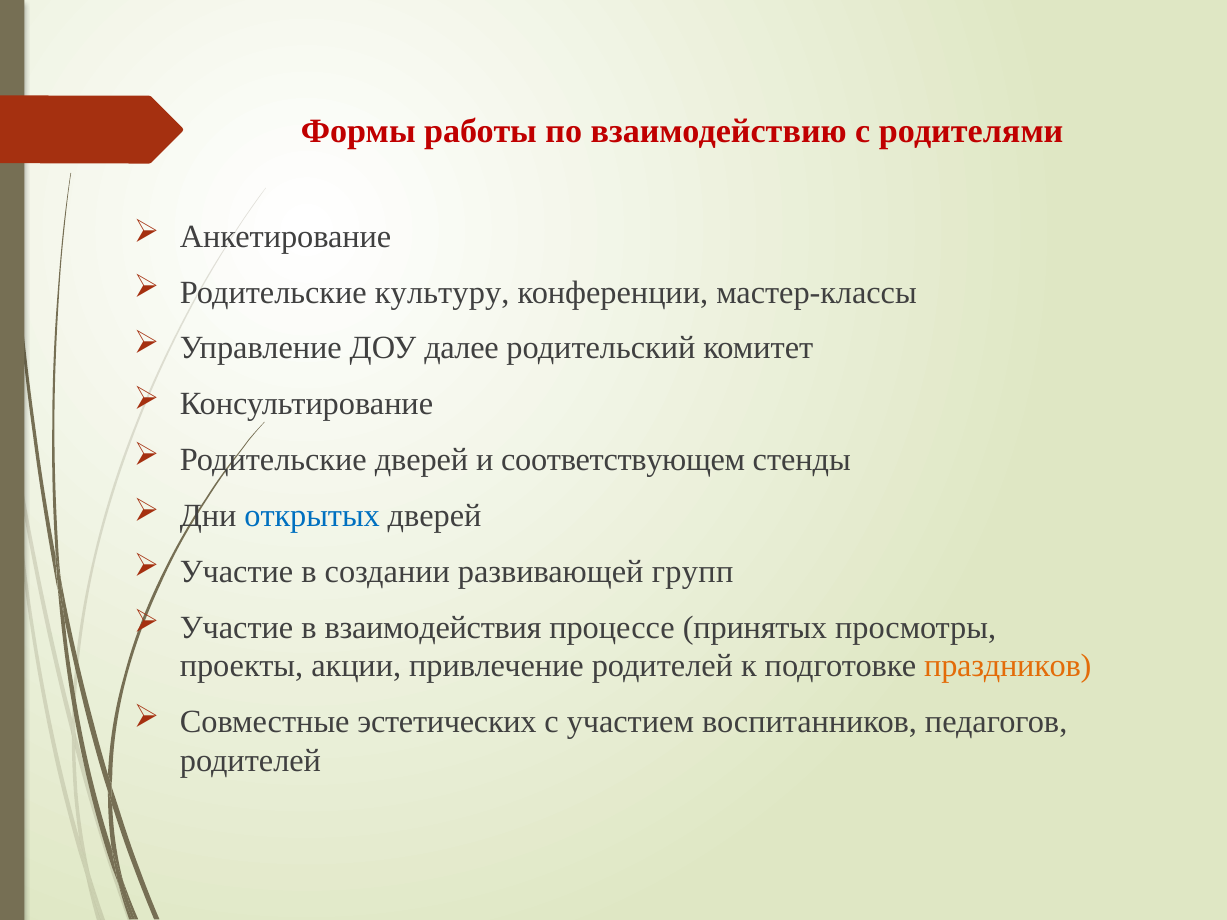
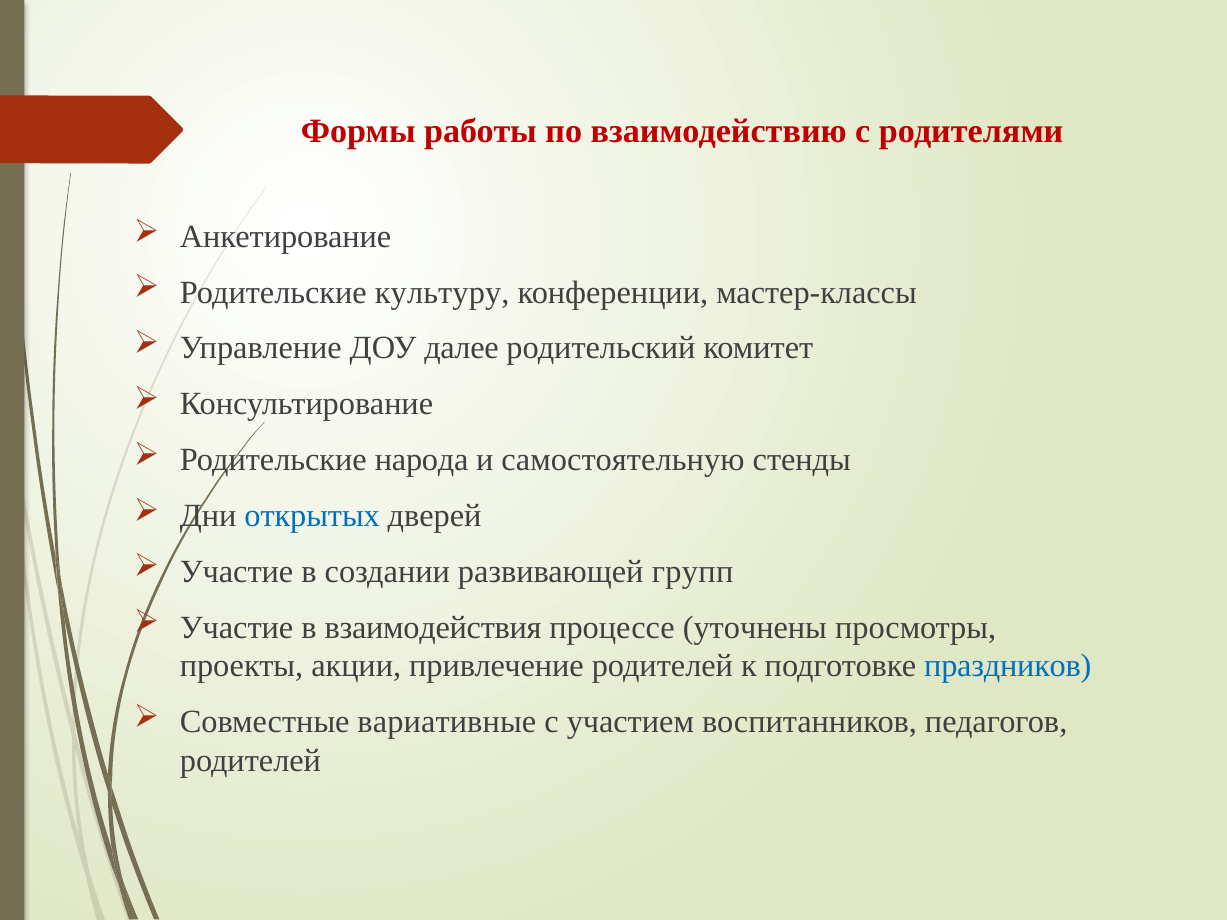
Родительские дверей: дверей -> народа
соответствующем: соответствующем -> самостоятельную
принятых: принятых -> уточнены
праздников colour: orange -> blue
эстетических: эстетических -> вариативные
